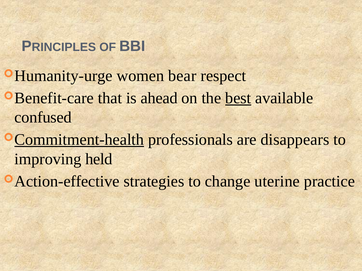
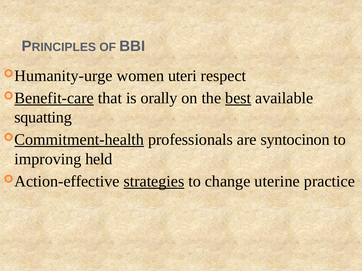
bear: bear -> uteri
Benefit-care underline: none -> present
ahead: ahead -> orally
confused: confused -> squatting
disappears: disappears -> syntocinon
strategies underline: none -> present
